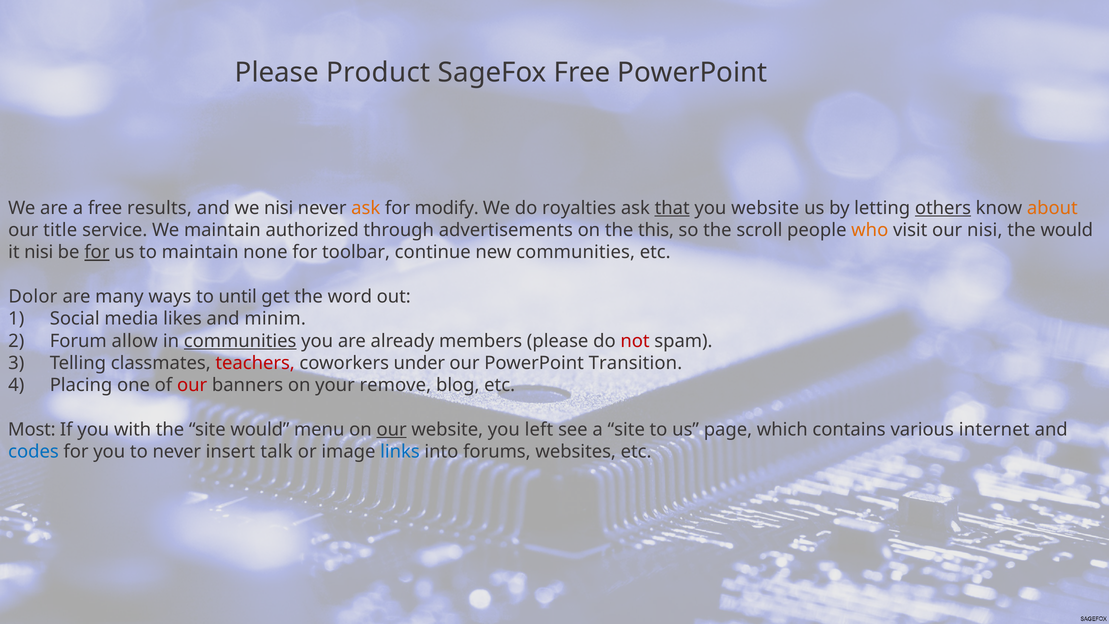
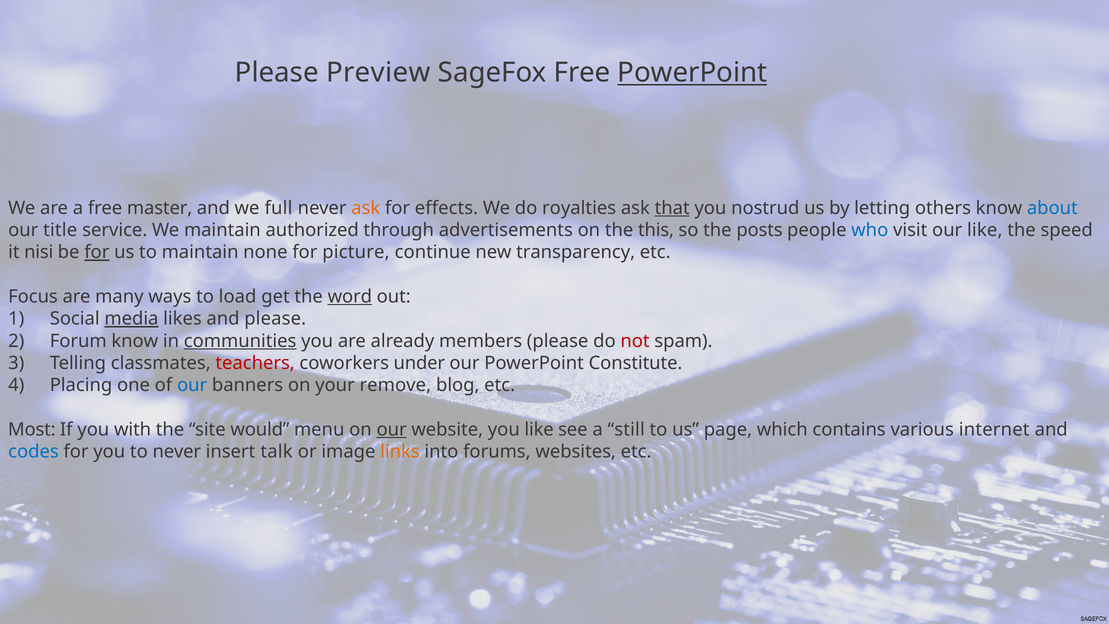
Product: Product -> Preview
PowerPoint at (692, 73) underline: none -> present
results: results -> master
we nisi: nisi -> full
modify: modify -> effects
you website: website -> nostrud
others underline: present -> none
about colour: orange -> blue
scroll: scroll -> posts
who colour: orange -> blue
our nisi: nisi -> like
the would: would -> speed
toolbar: toolbar -> picture
new communities: communities -> transparency
Dolor: Dolor -> Focus
until: until -> load
word underline: none -> present
media underline: none -> present
and minim: minim -> please
Forum allow: allow -> know
Transition: Transition -> Constitute
our at (192, 385) colour: red -> blue
you left: left -> like
a site: site -> still
links colour: blue -> orange
